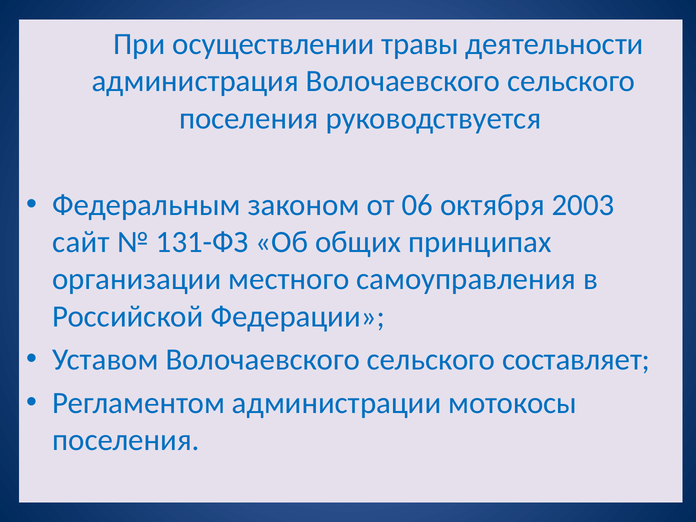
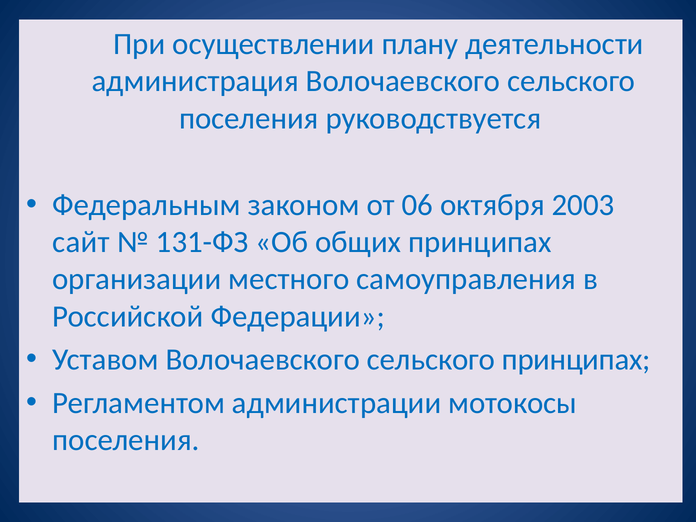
травы: травы -> плану
сельского составляет: составляет -> принципах
